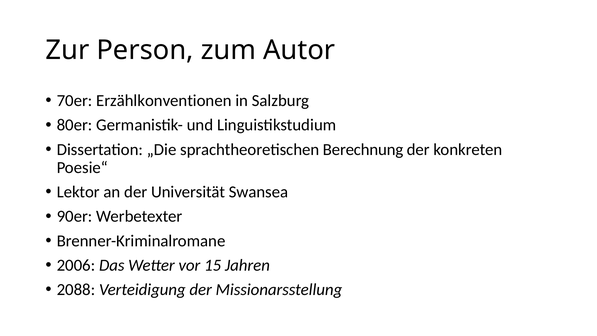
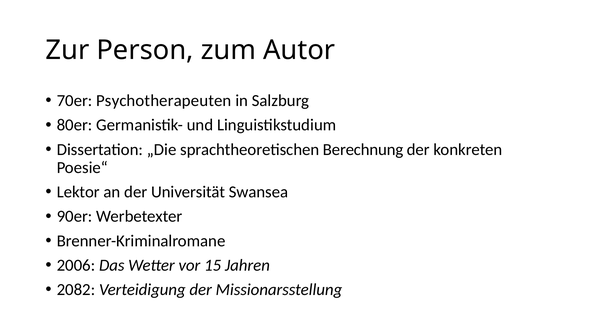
Erzählkonventionen: Erzählkonventionen -> Psychotherapeuten
2088: 2088 -> 2082
